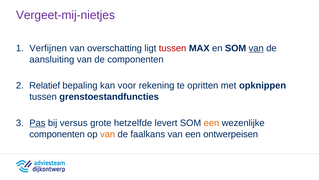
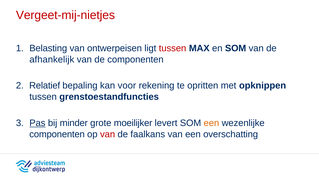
Vergeet-mij-nietjes colour: purple -> red
Verfijnen: Verfijnen -> Belasting
overschatting: overschatting -> ontwerpeisen
van at (256, 48) underline: present -> none
aansluiting: aansluiting -> afhankelijk
versus: versus -> minder
hetzelfde: hetzelfde -> moeilijker
van at (108, 134) colour: orange -> red
ontwerpeisen: ontwerpeisen -> overschatting
